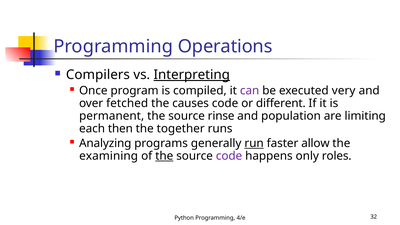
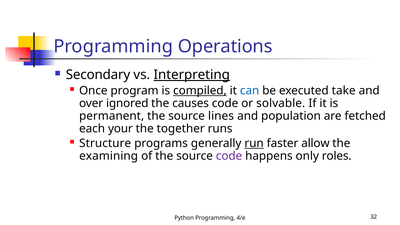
Compilers: Compilers -> Secondary
compiled underline: none -> present
can colour: purple -> blue
very: very -> take
fetched: fetched -> ignored
different: different -> solvable
rinse: rinse -> lines
limiting: limiting -> fetched
then: then -> your
Analyzing: Analyzing -> Structure
the at (164, 156) underline: present -> none
